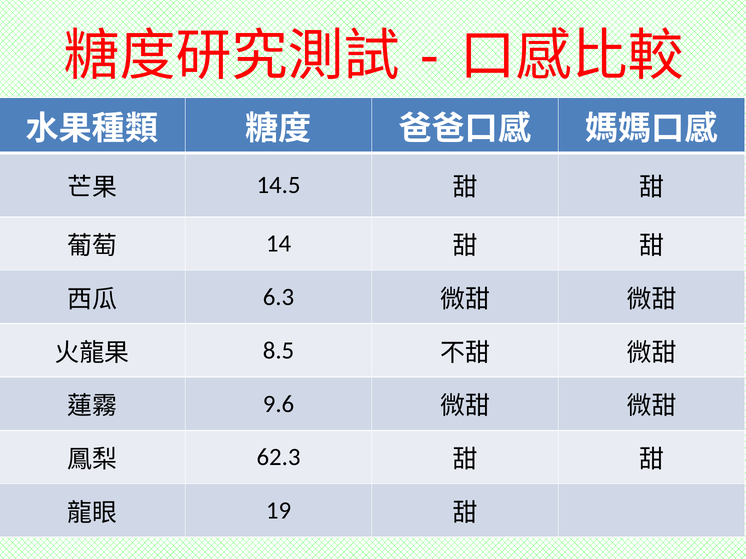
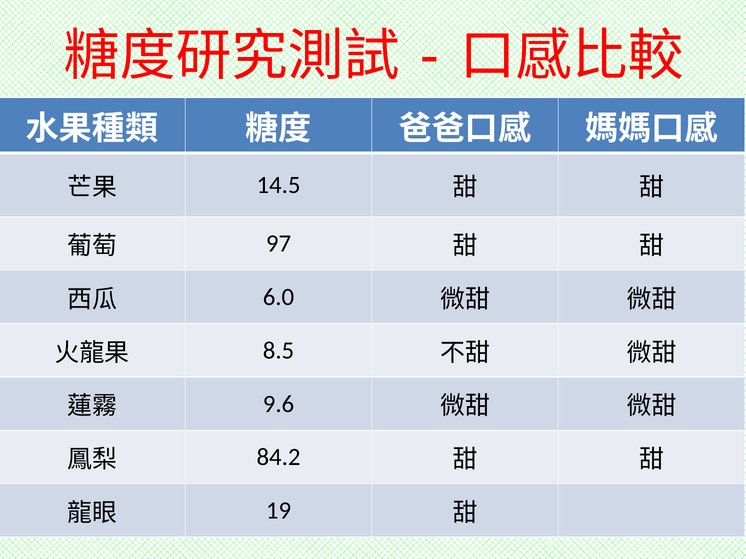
14: 14 -> 97
6.3: 6.3 -> 6.0
62.3: 62.3 -> 84.2
